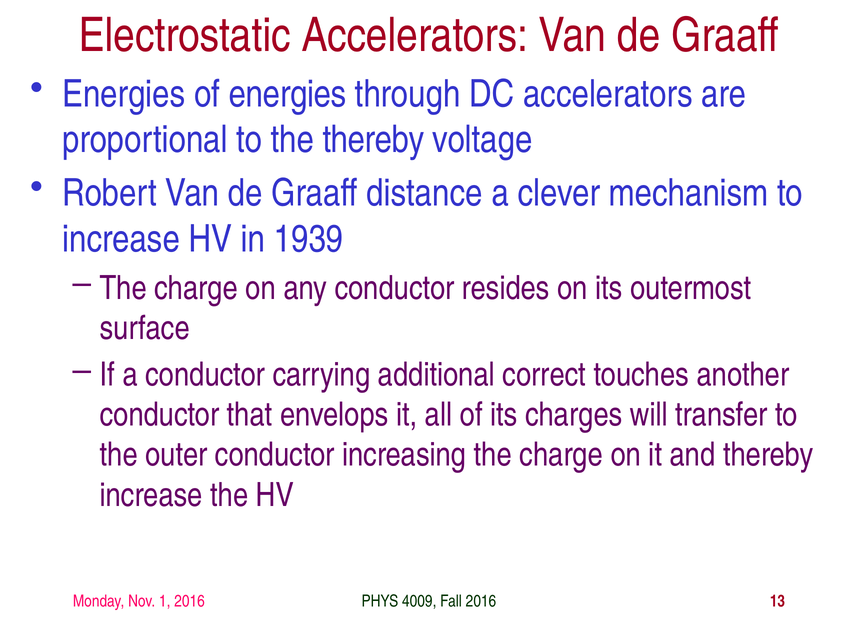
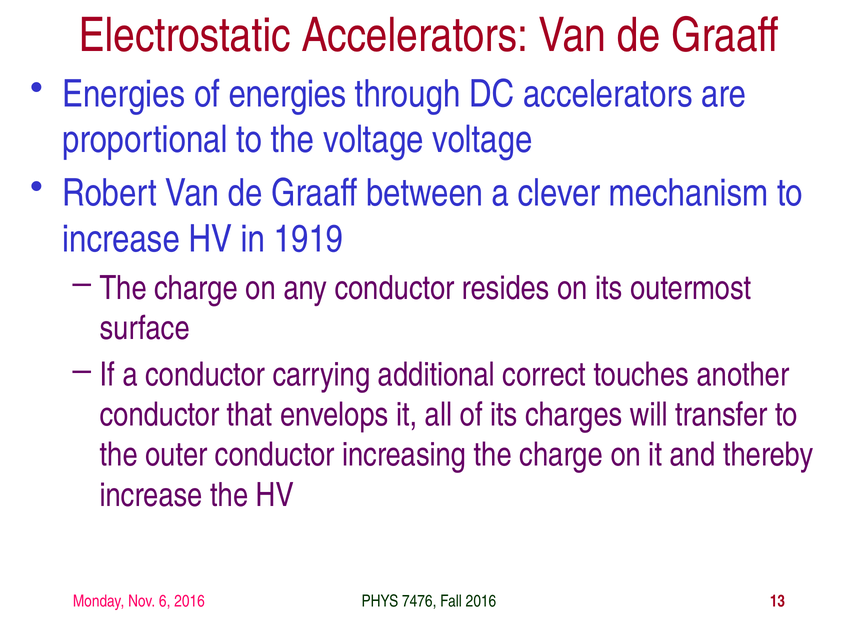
the thereby: thereby -> voltage
distance: distance -> between
1939: 1939 -> 1919
1: 1 -> 6
4009: 4009 -> 7476
